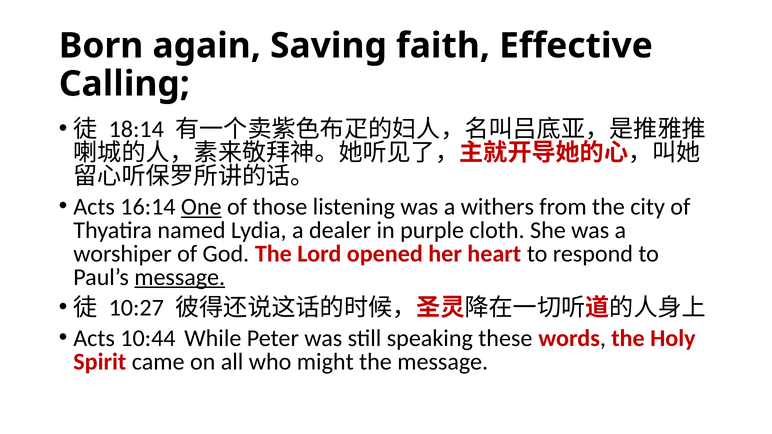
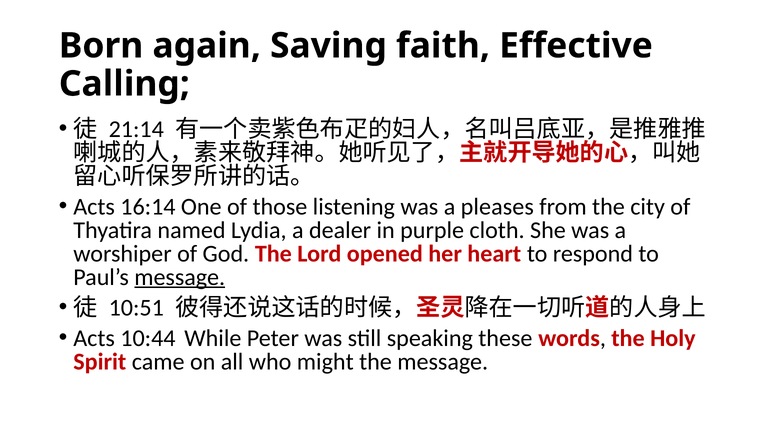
18:14: 18:14 -> 21:14
One underline: present -> none
withers: withers -> pleases
10:27: 10:27 -> 10:51
